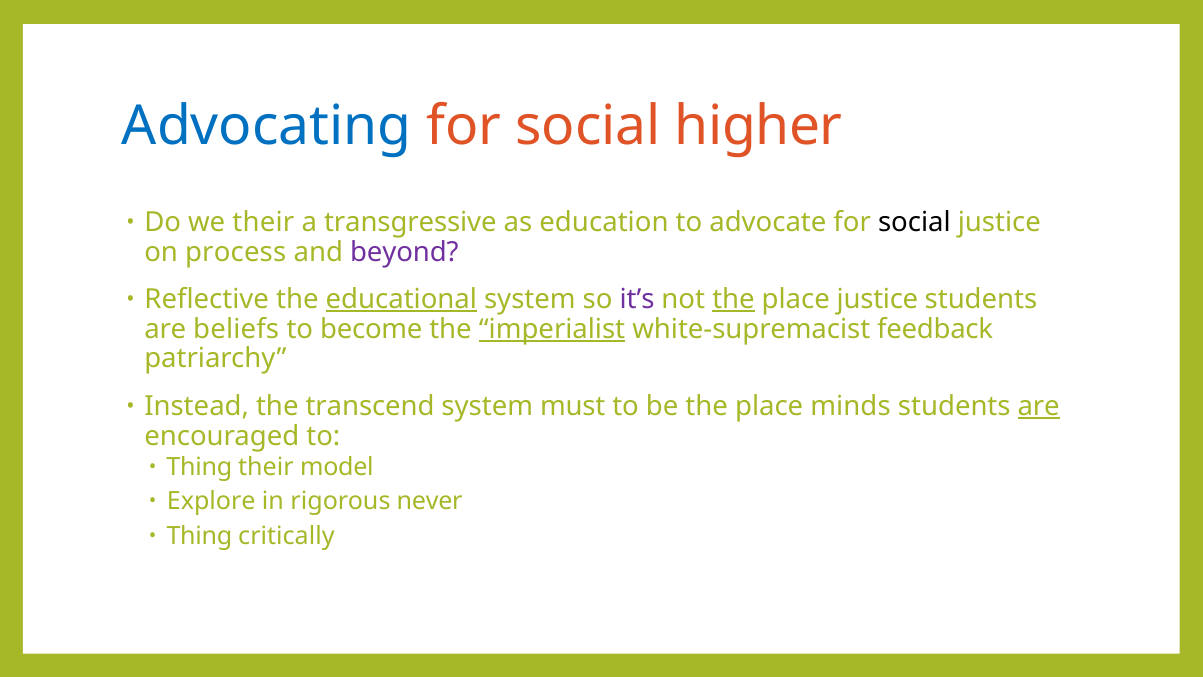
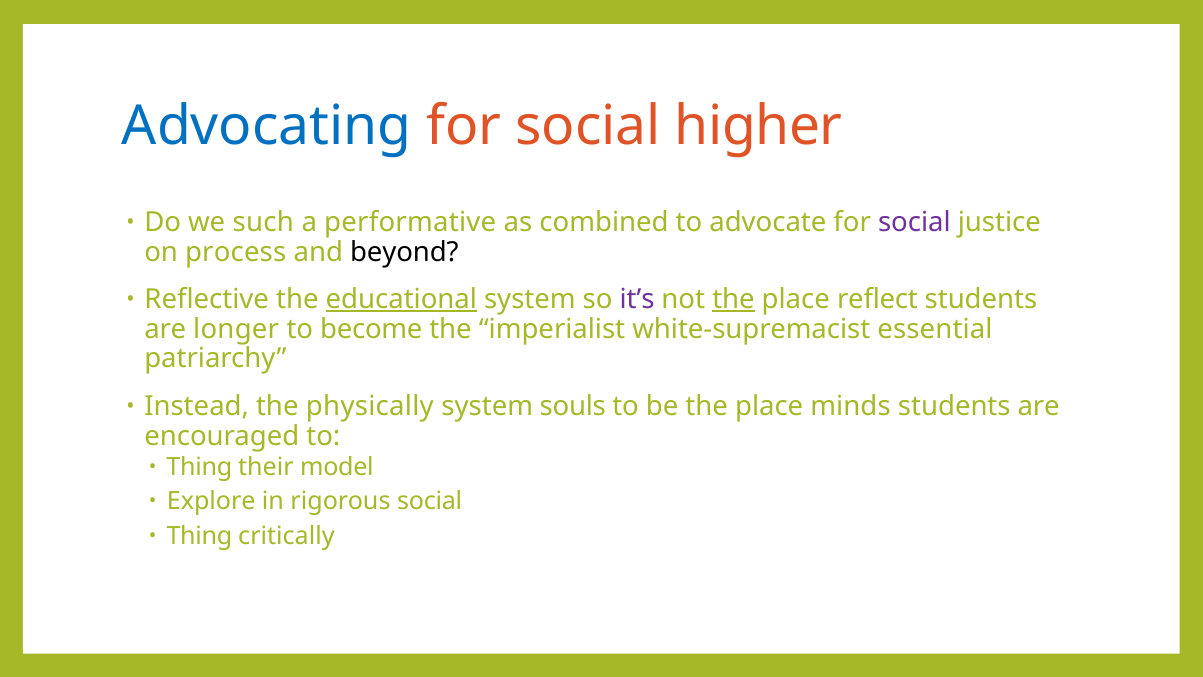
we their: their -> such
transgressive: transgressive -> performative
education: education -> combined
social at (914, 222) colour: black -> purple
beyond colour: purple -> black
place justice: justice -> reflect
beliefs: beliefs -> longer
imperialist underline: present -> none
feedback: feedback -> essential
transcend: transcend -> physically
must: must -> souls
are at (1039, 406) underline: present -> none
rigorous never: never -> social
